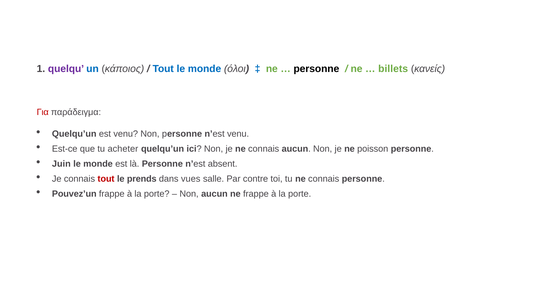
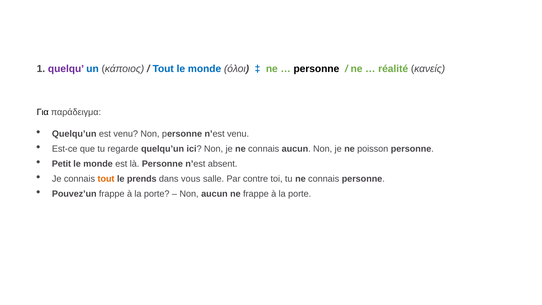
billets: billets -> réalité
Για colour: red -> black
acheter: acheter -> regarde
Juin: Juin -> Petit
tout at (106, 179) colour: red -> orange
vues: vues -> vous
